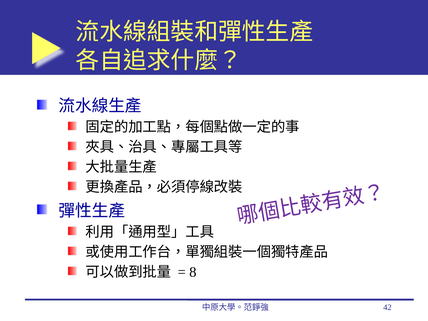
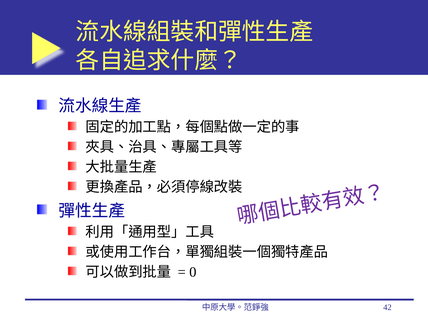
8: 8 -> 0
